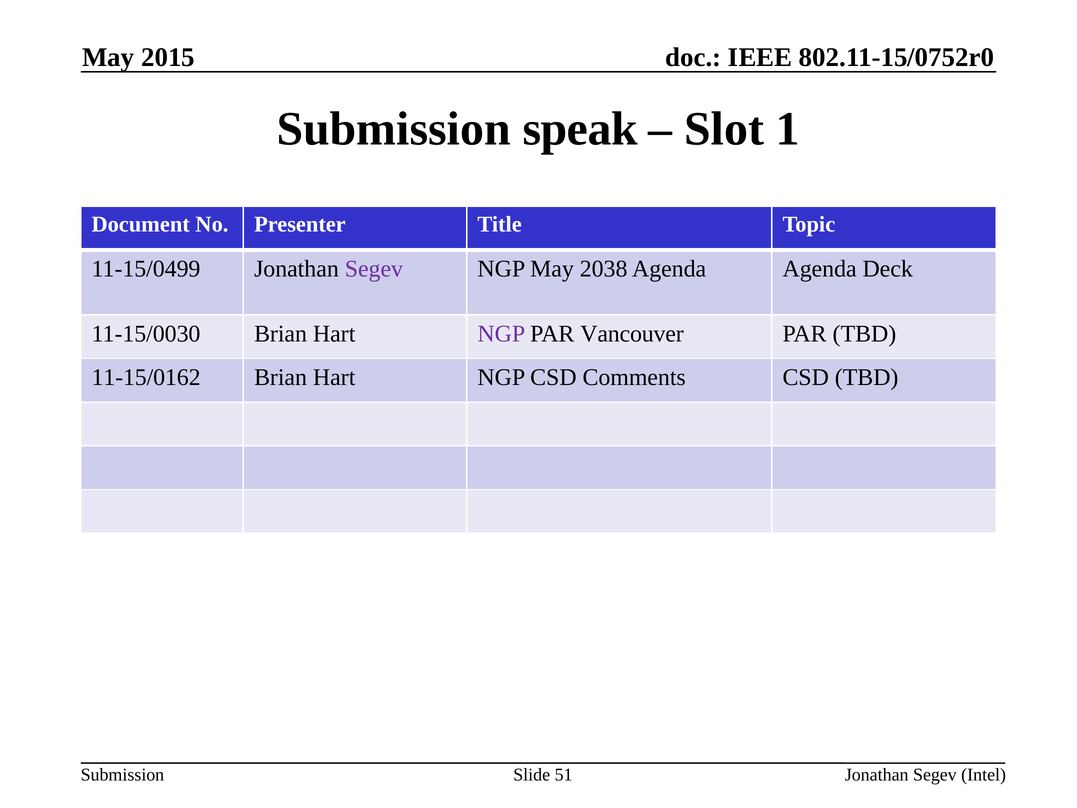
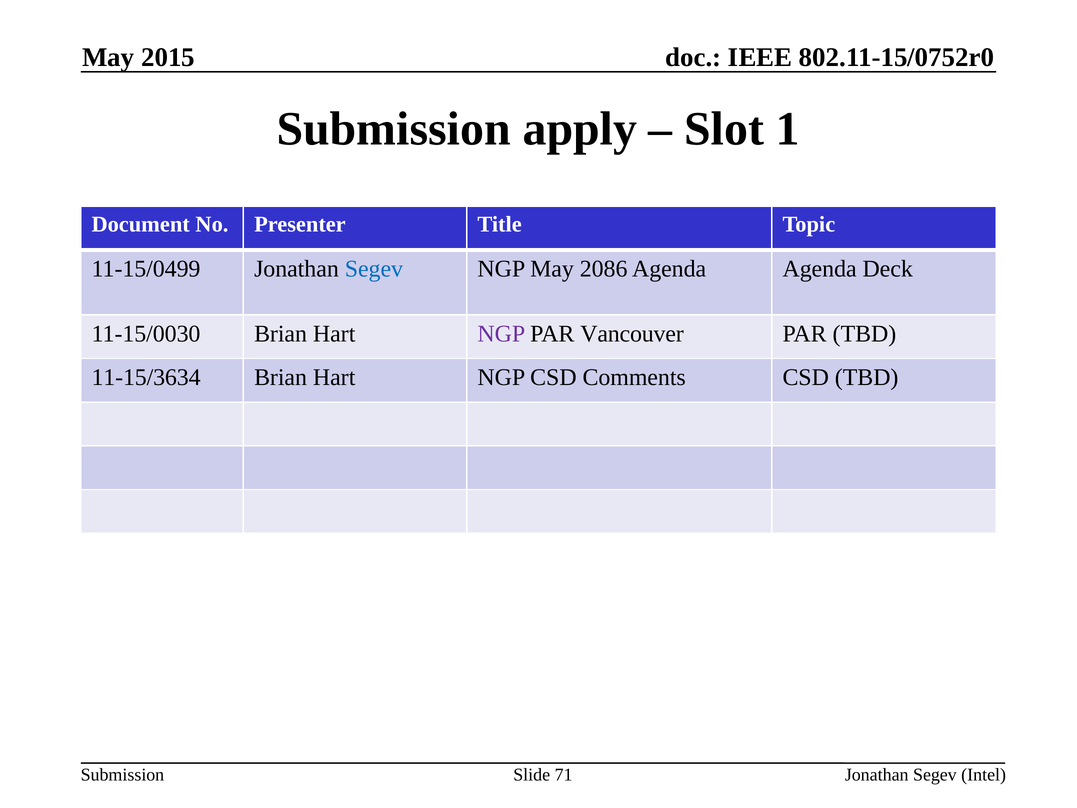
speak: speak -> apply
Segev at (374, 269) colour: purple -> blue
2038: 2038 -> 2086
11-15/0162: 11-15/0162 -> 11-15/3634
51: 51 -> 71
